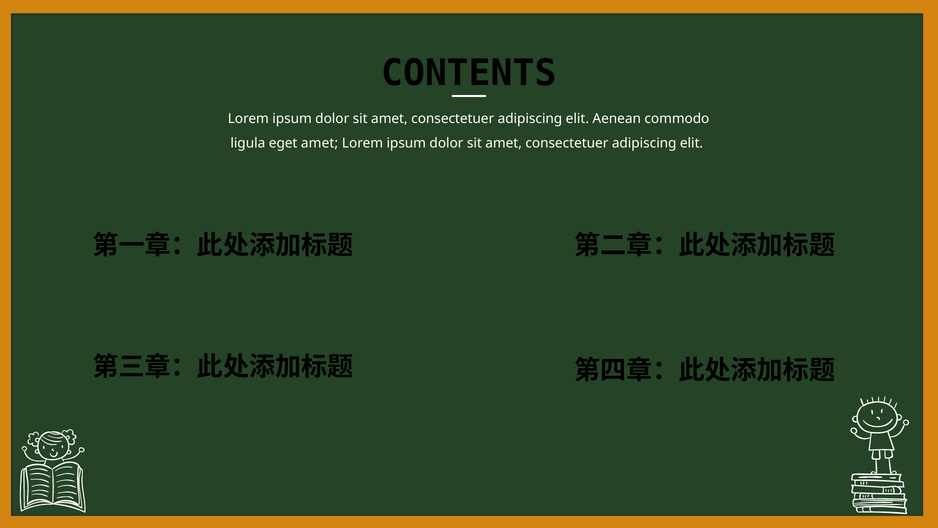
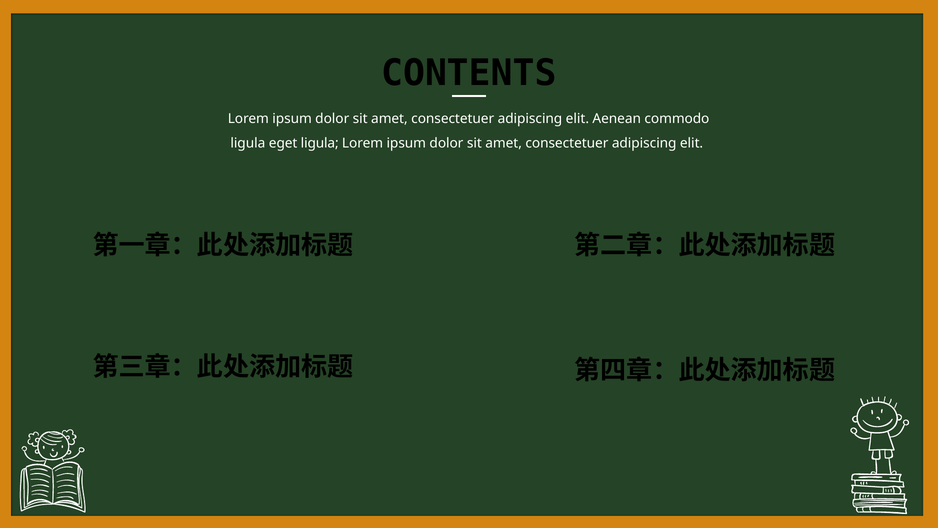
eget amet: amet -> ligula
